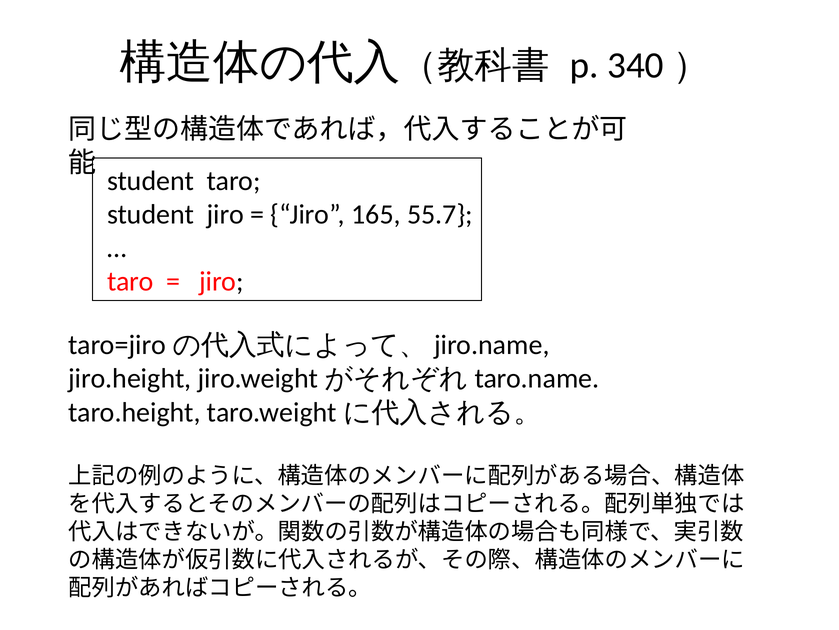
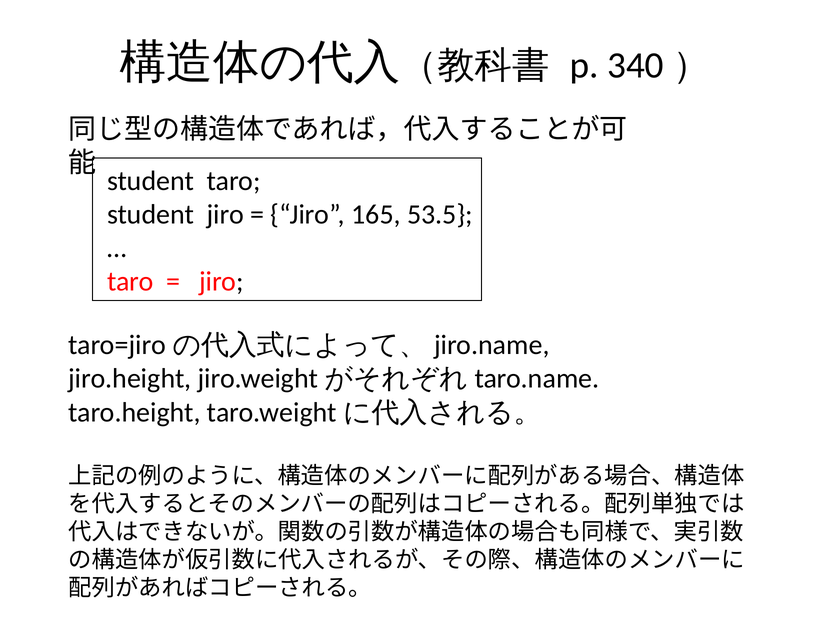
55.7: 55.7 -> 53.5
